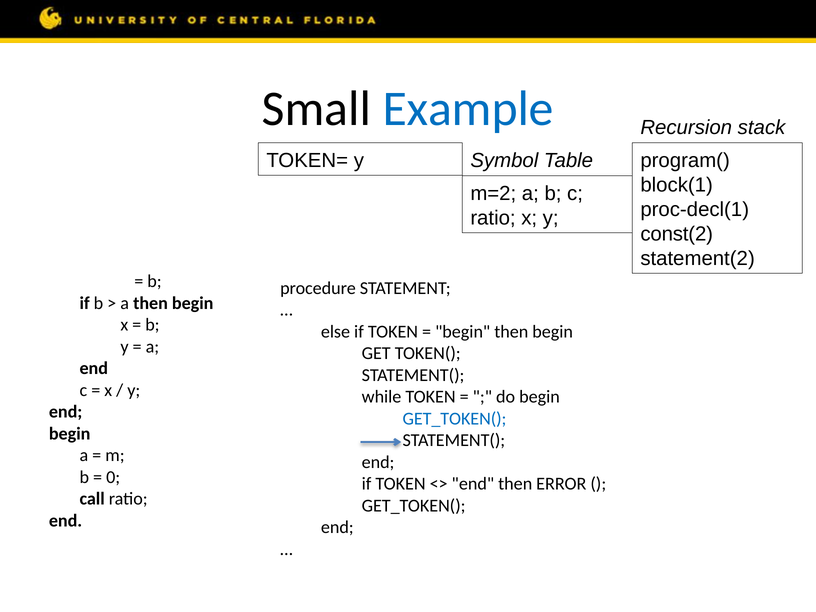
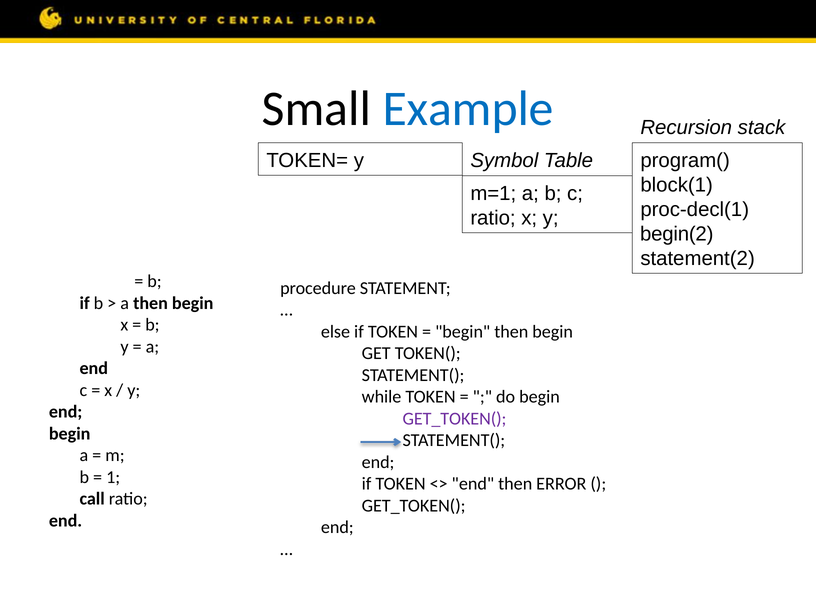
m=2: m=2 -> m=1
const(2: const(2 -> begin(2
GET_TOKEN( at (454, 419) colour: blue -> purple
0: 0 -> 1
